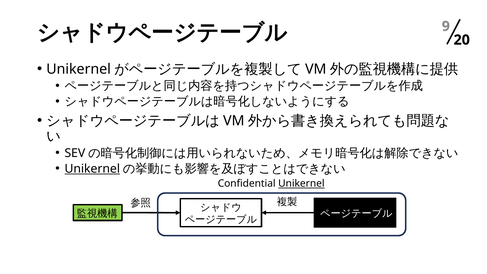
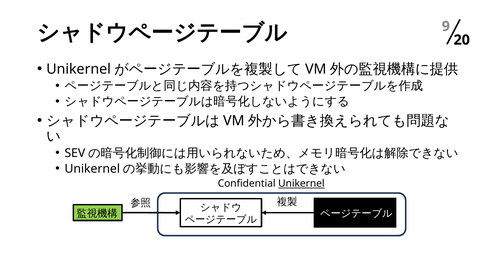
Unikernel at (92, 169) underline: present -> none
